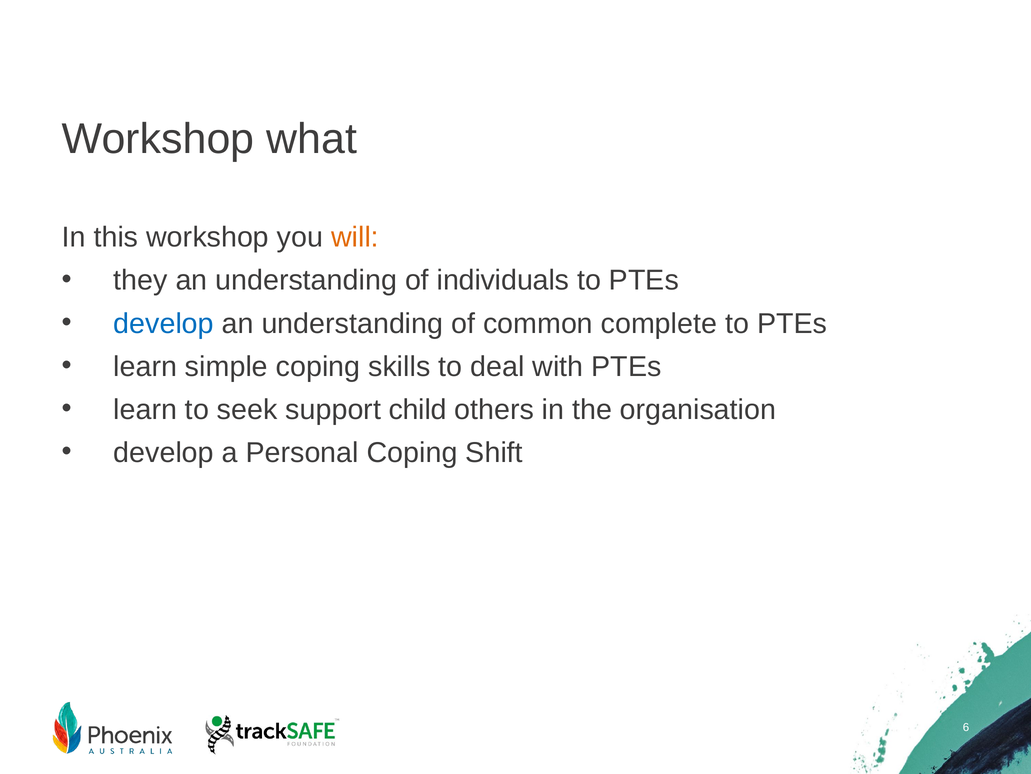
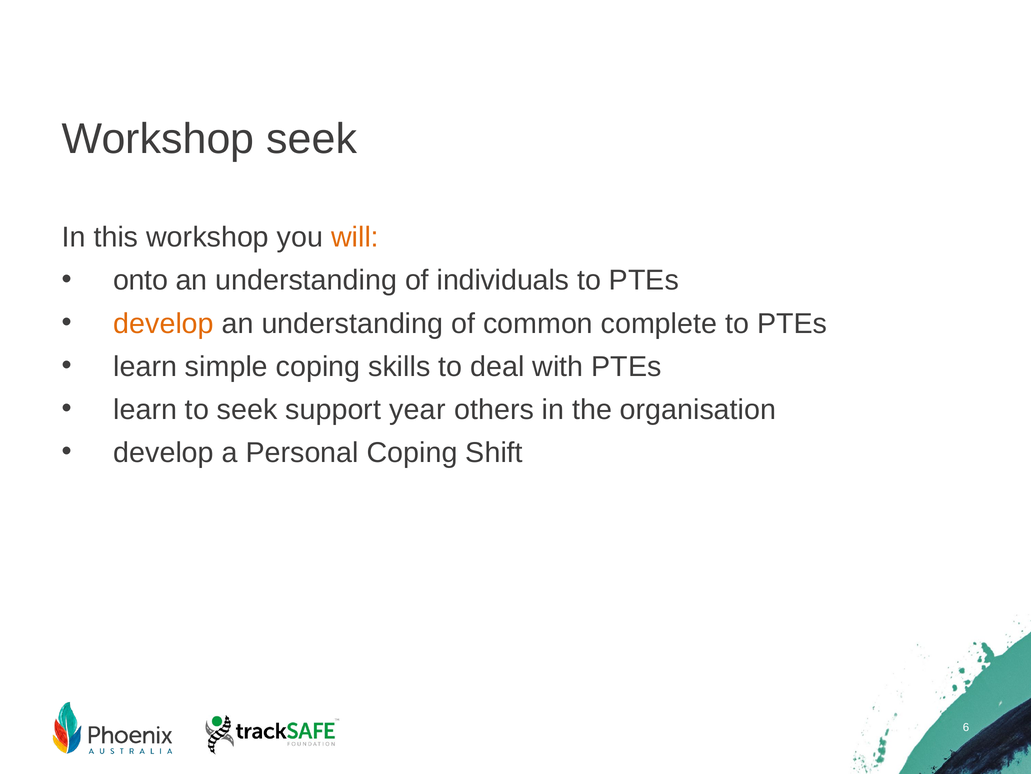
Workshop what: what -> seek
they: they -> onto
develop at (164, 323) colour: blue -> orange
child: child -> year
